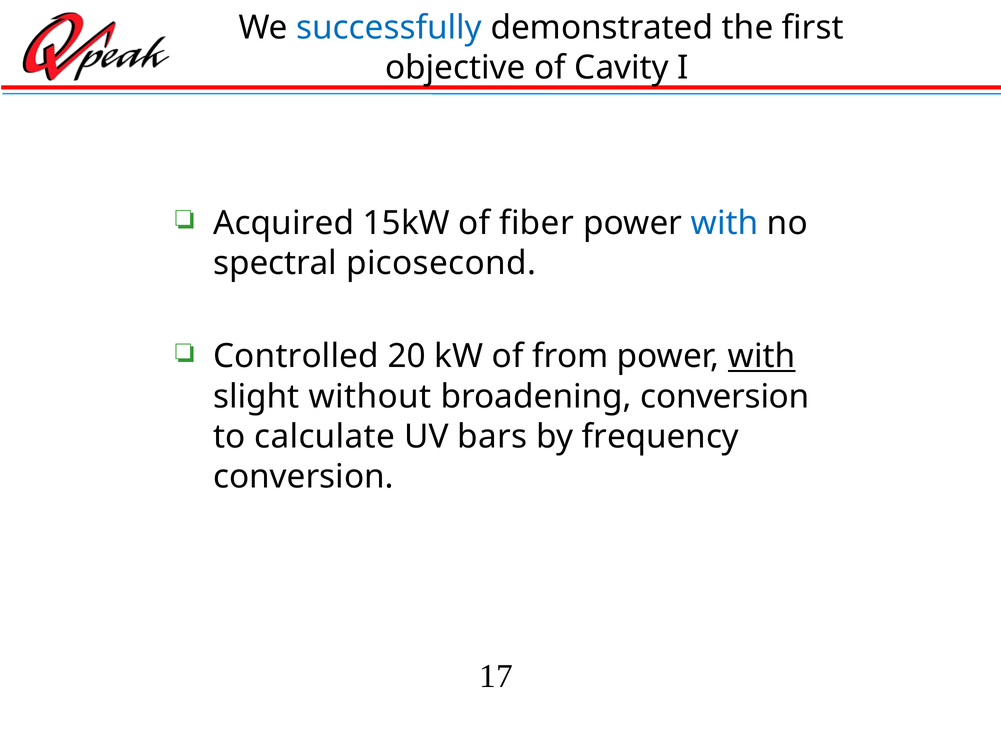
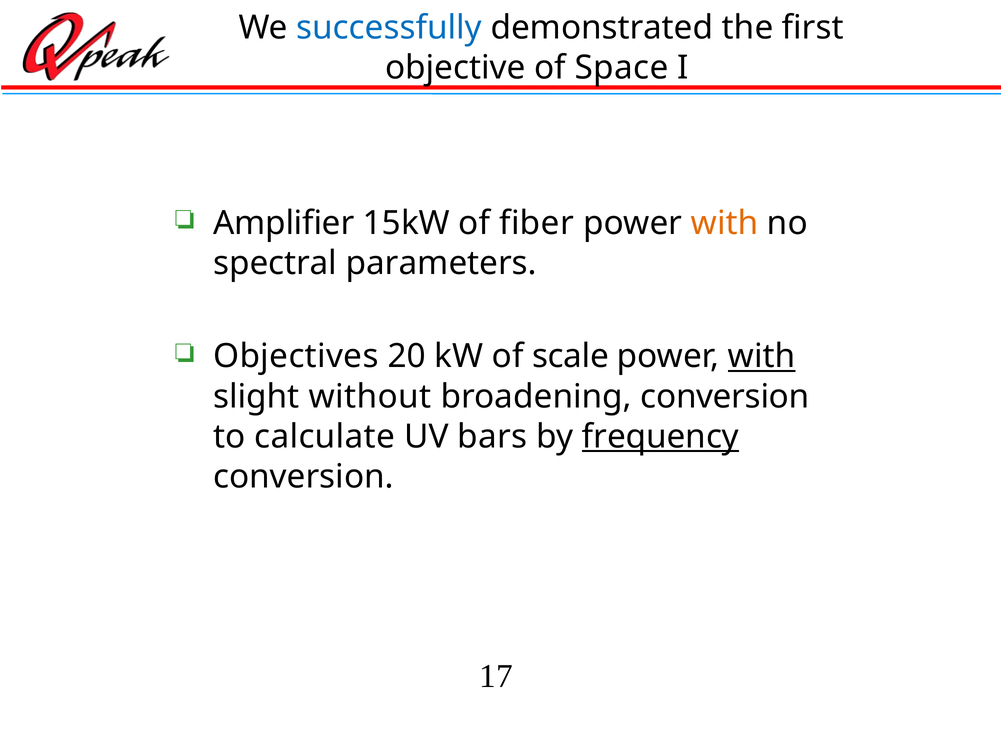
Cavity: Cavity -> Space
Acquired: Acquired -> Amplifier
with at (725, 223) colour: blue -> orange
picosecond: picosecond -> parameters
Controlled: Controlled -> Objectives
from: from -> scale
frequency underline: none -> present
